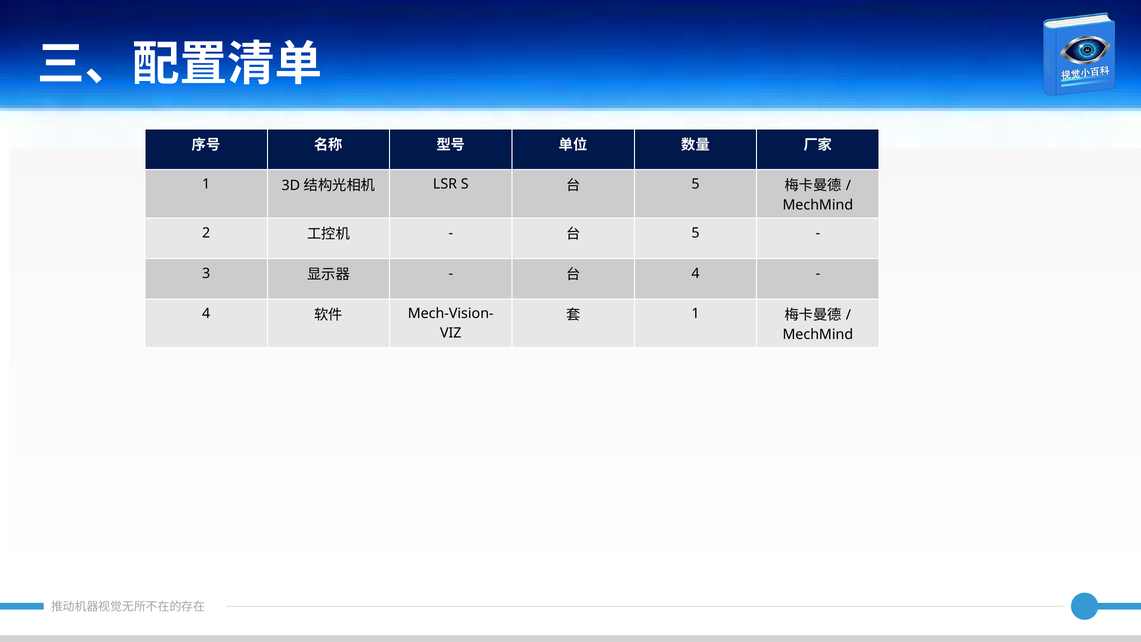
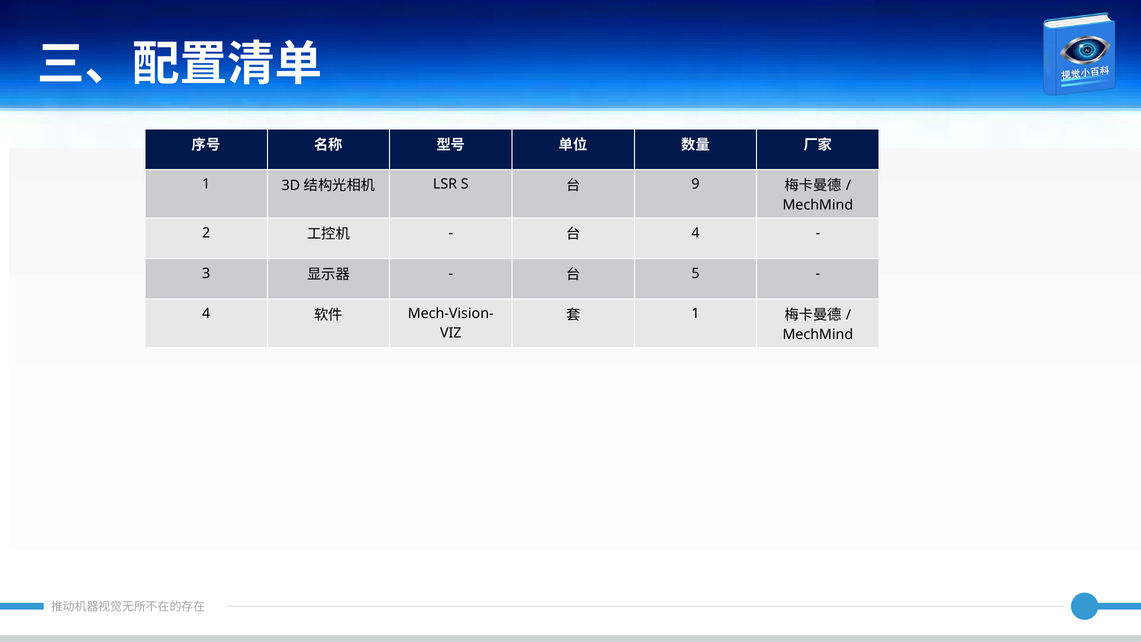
5 at (696, 184): 5 -> 9
5 at (696, 233): 5 -> 4
4 at (696, 273): 4 -> 5
